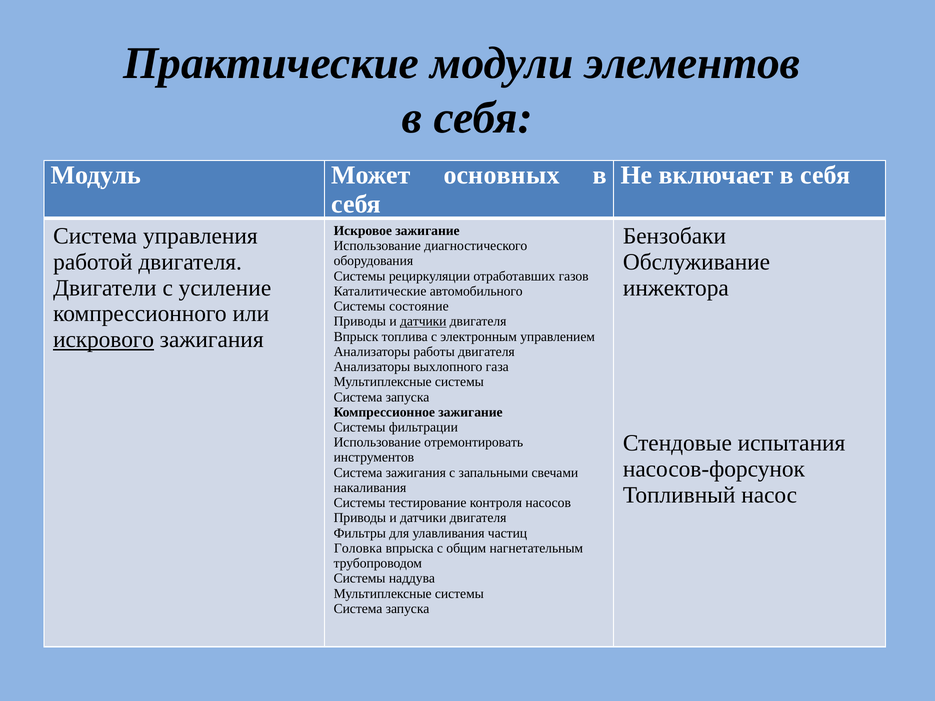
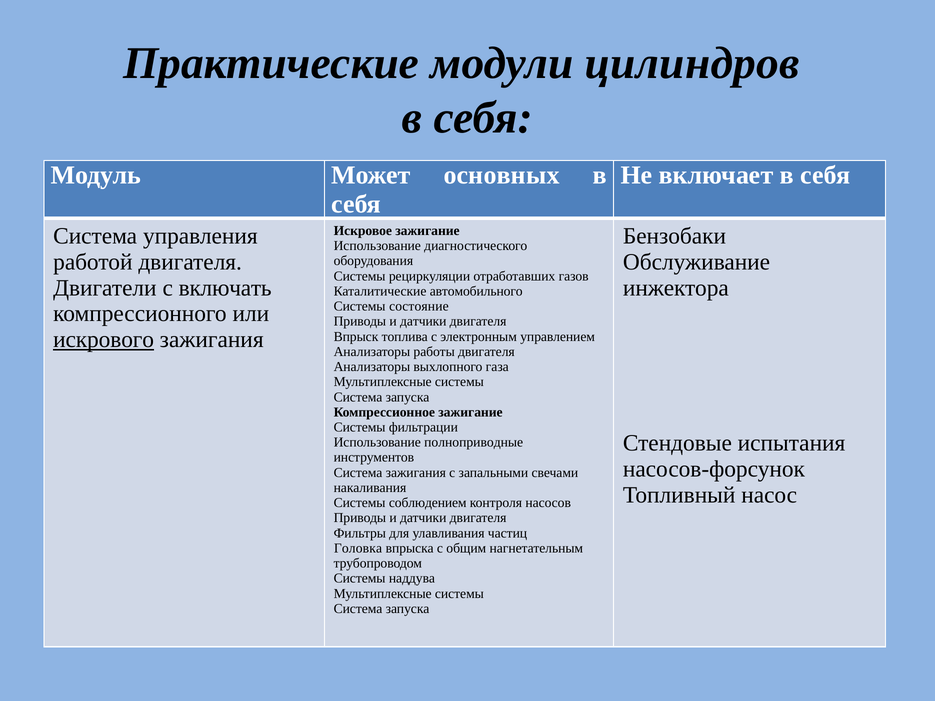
элементов: элементов -> цилиндров
усиление: усиление -> включать
датчики at (423, 322) underline: present -> none
отремонтировать: отремонтировать -> полноприводные
тестирование: тестирование -> соблюдением
